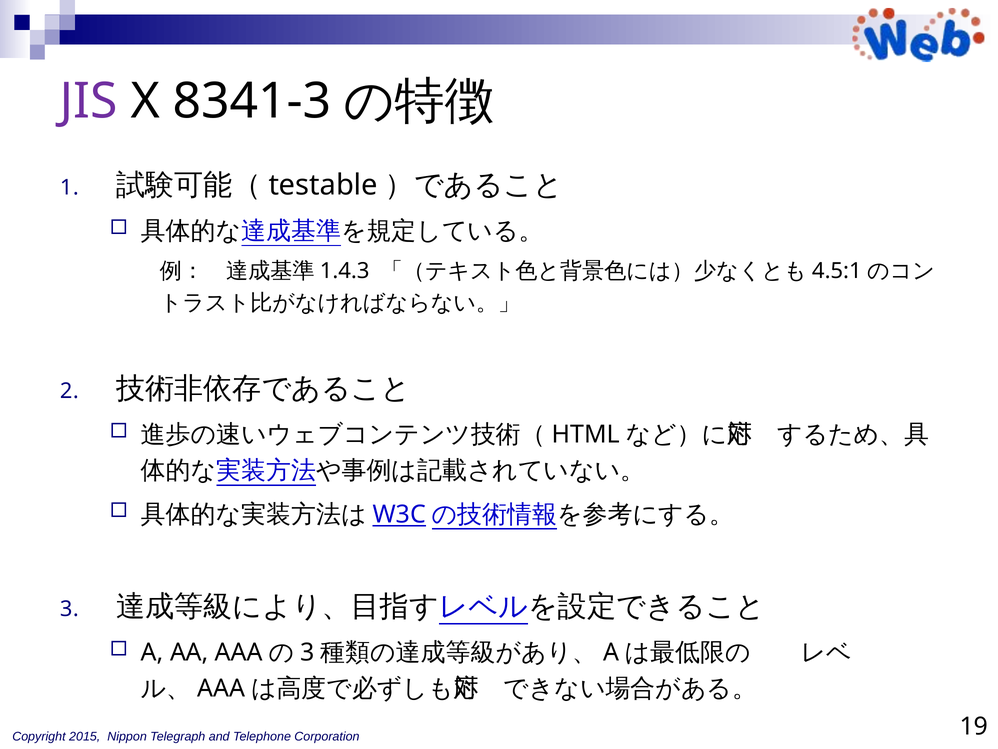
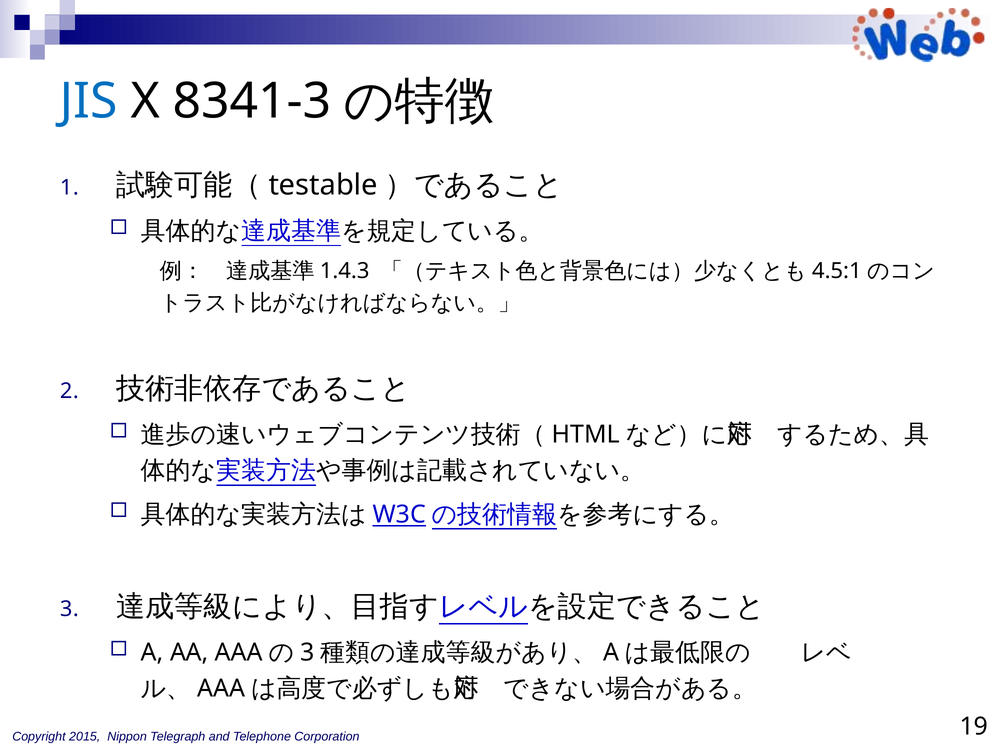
JIS colour: purple -> blue
